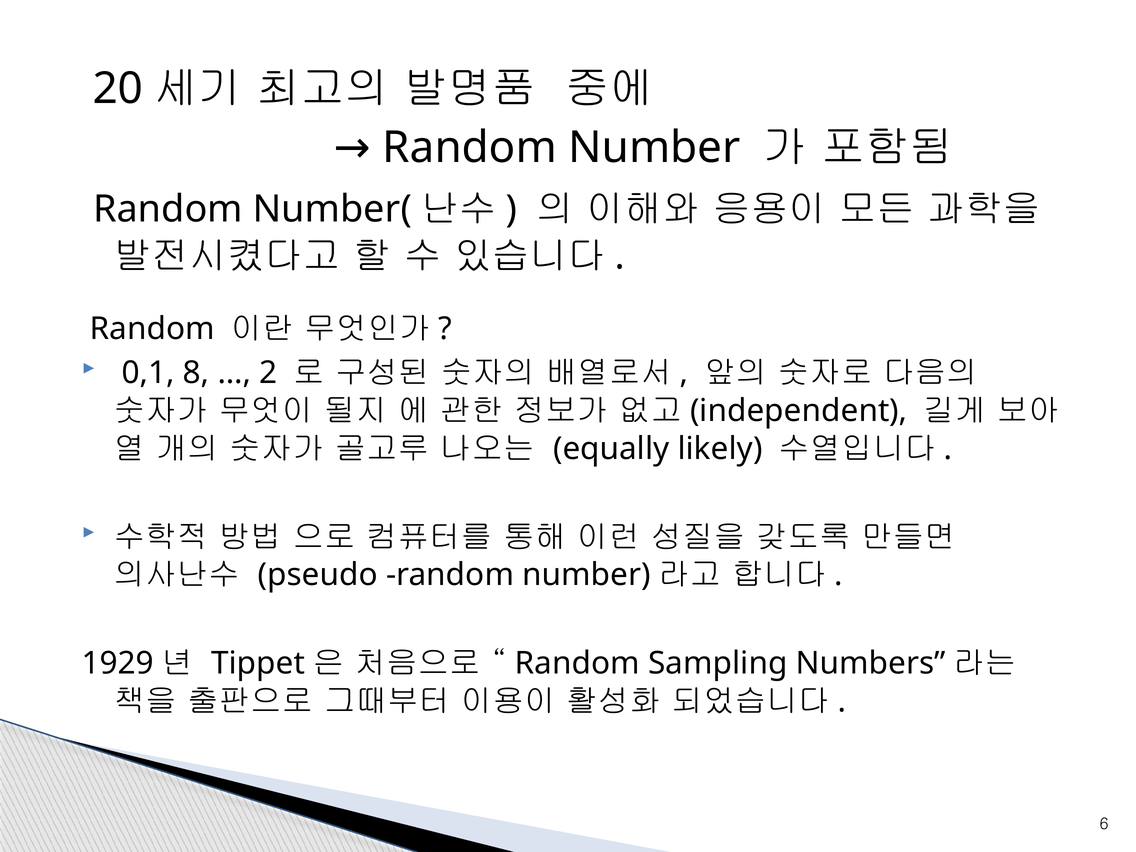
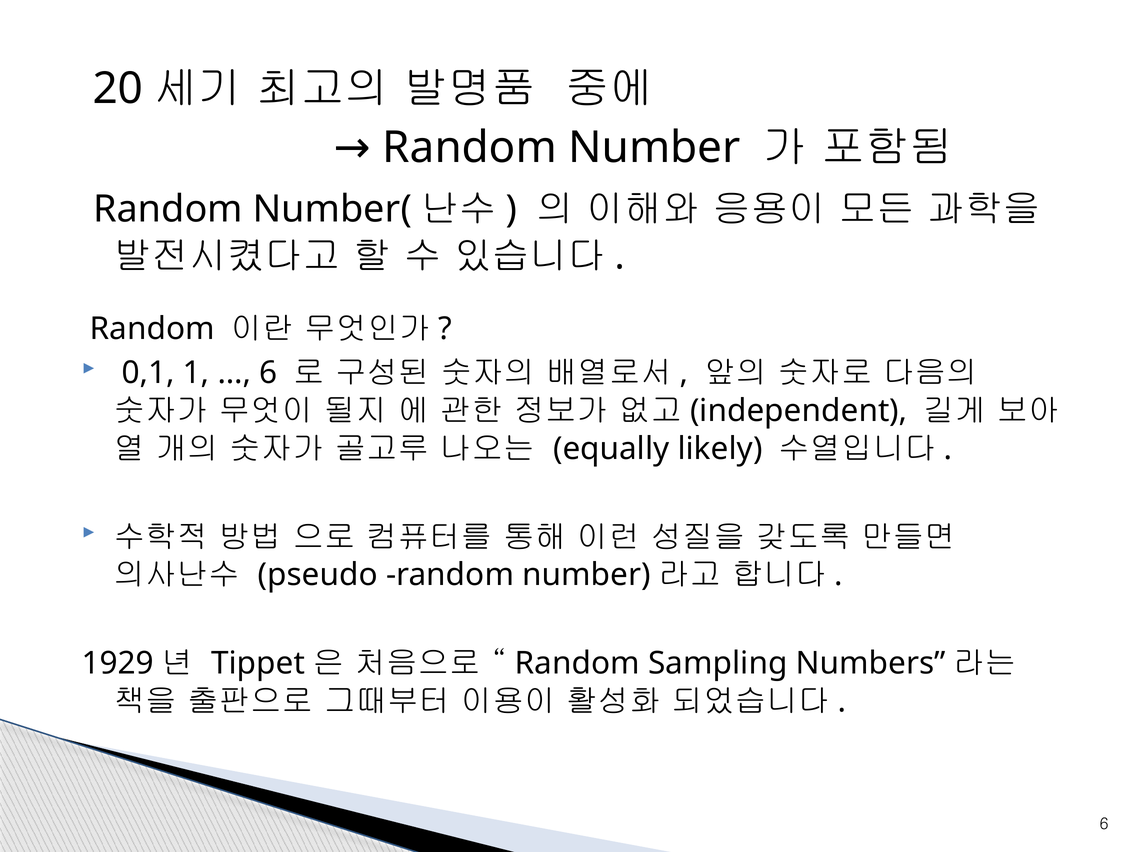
8: 8 -> 1
2 at (268, 373): 2 -> 6
